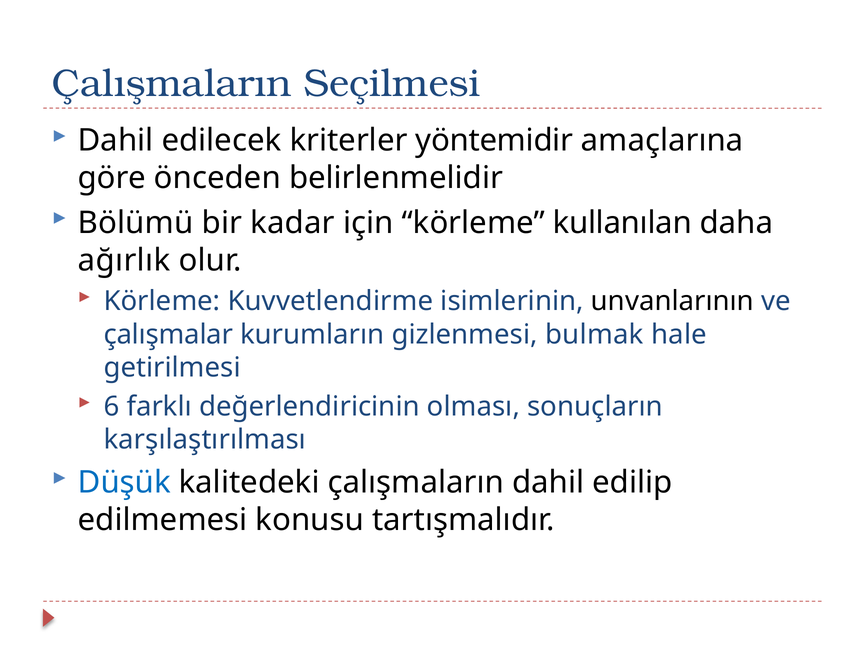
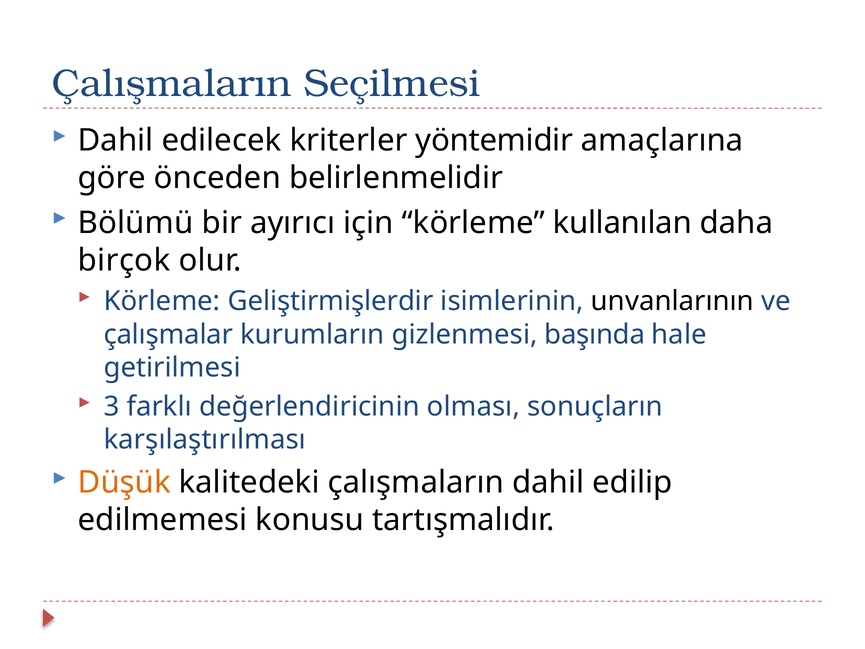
kadar: kadar -> ayırıcı
ağırlık: ağırlık -> birçok
Kuvvetlendirme: Kuvvetlendirme -> Geliştirmişlerdir
bulmak: bulmak -> başında
6: 6 -> 3
Düşük colour: blue -> orange
